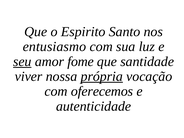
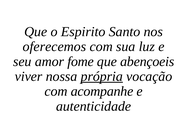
entusiasmo: entusiasmo -> oferecemos
seu underline: present -> none
santidade: santidade -> abençoeis
oferecemos: oferecemos -> acompanhe
